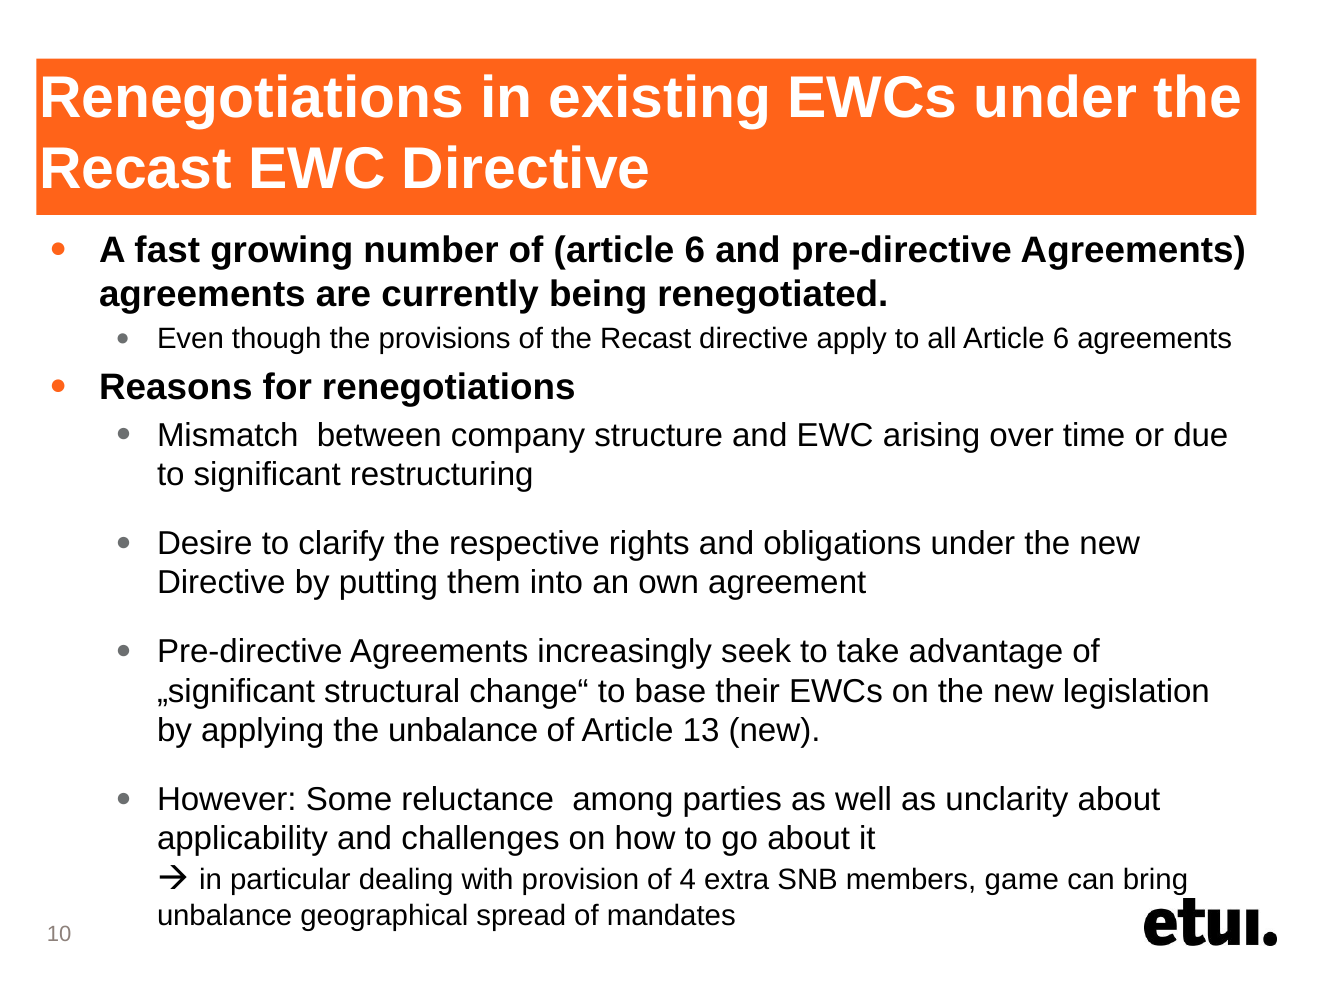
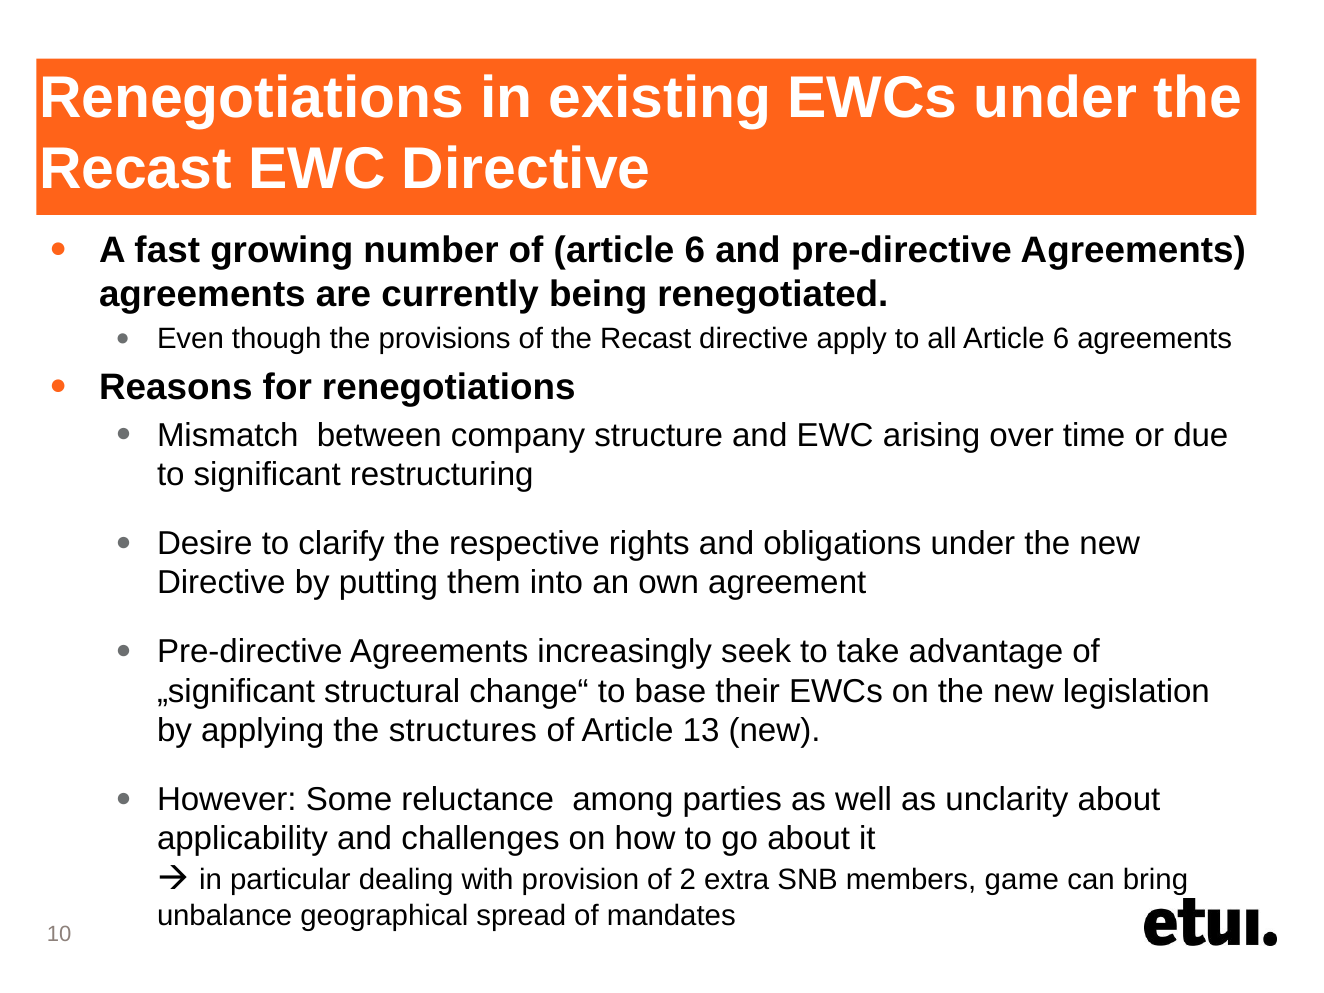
the unbalance: unbalance -> structures
4: 4 -> 2
